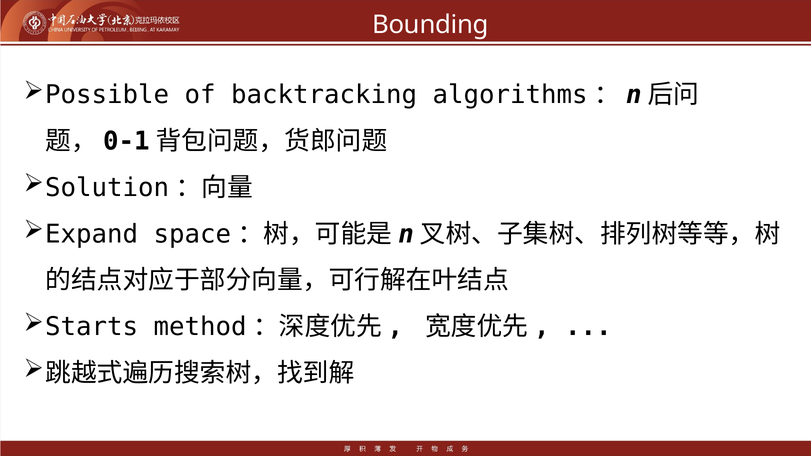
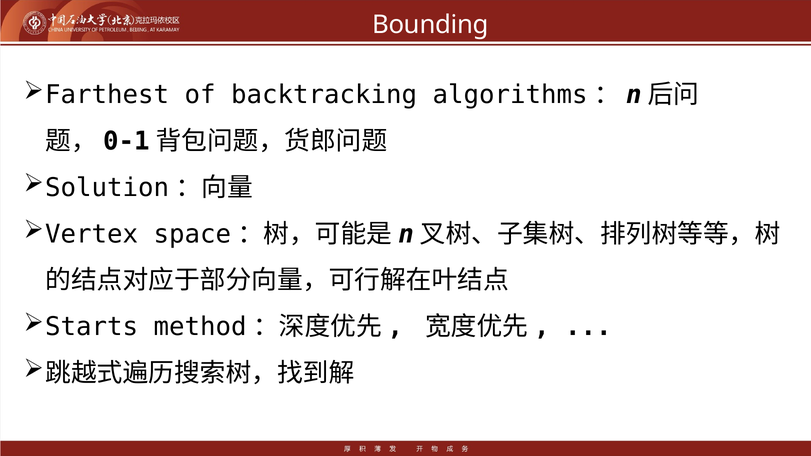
Possible: Possible -> Farthest
Expand: Expand -> Vertex
